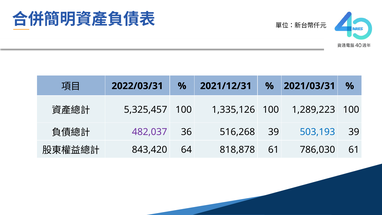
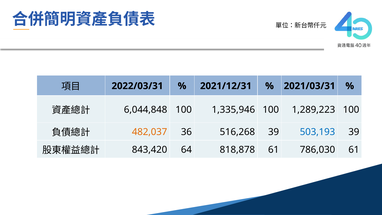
5,325,457: 5,325,457 -> 6,044,848
1,335,126: 1,335,126 -> 1,335,946
482,037 colour: purple -> orange
